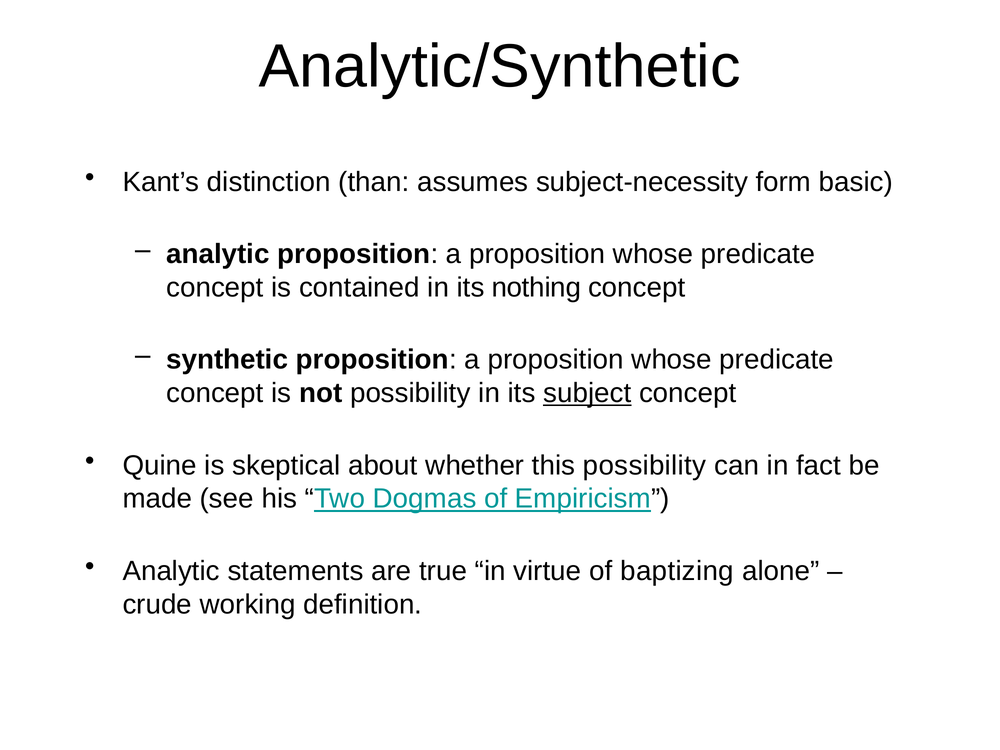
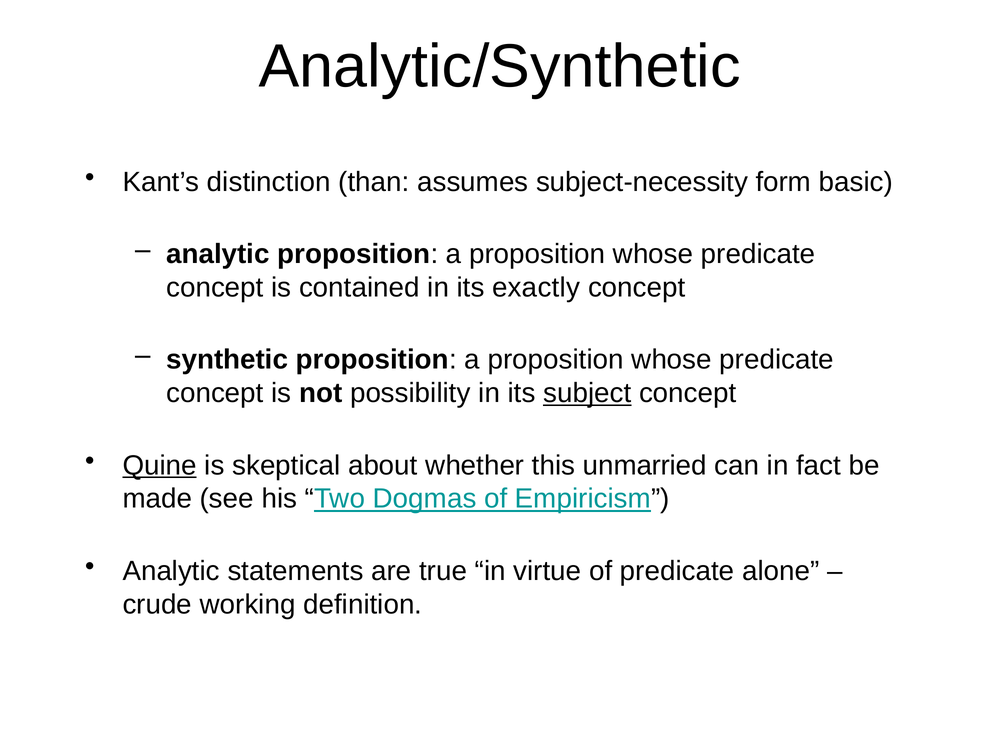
nothing: nothing -> exactly
Quine underline: none -> present
this possibility: possibility -> unmarried
of baptizing: baptizing -> predicate
